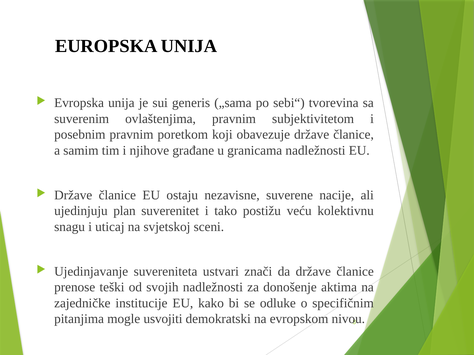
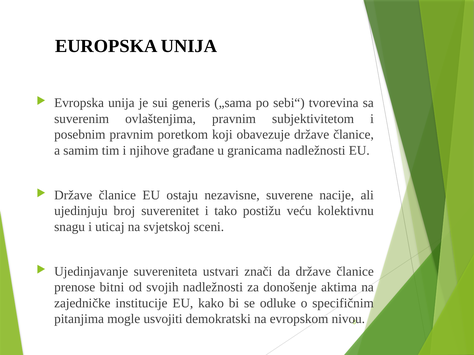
plan: plan -> broj
teški: teški -> bitni
